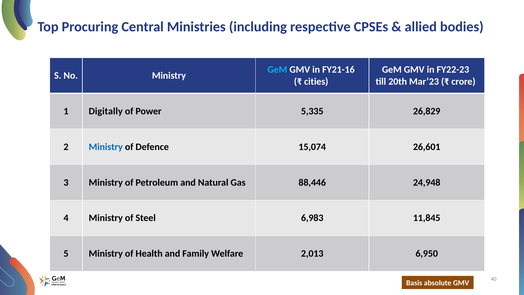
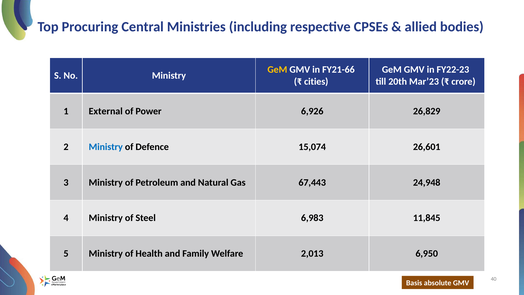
GeM at (277, 70) colour: light blue -> yellow
FY21-16: FY21-16 -> FY21-66
Digitally: Digitally -> External
5,335: 5,335 -> 6,926
88,446: 88,446 -> 67,443
